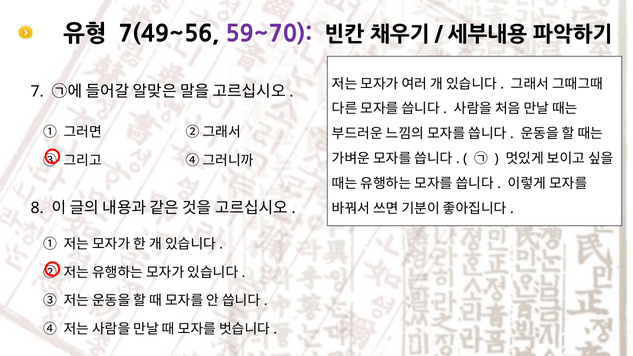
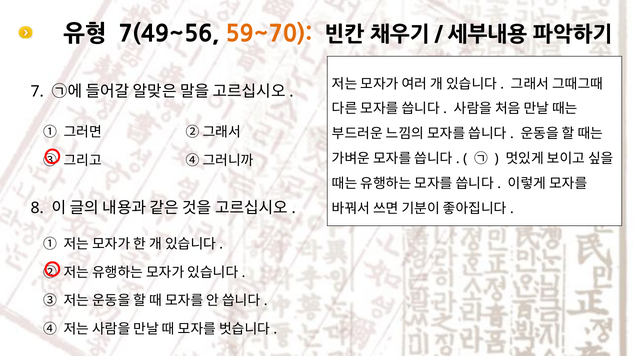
59~70 colour: purple -> orange
